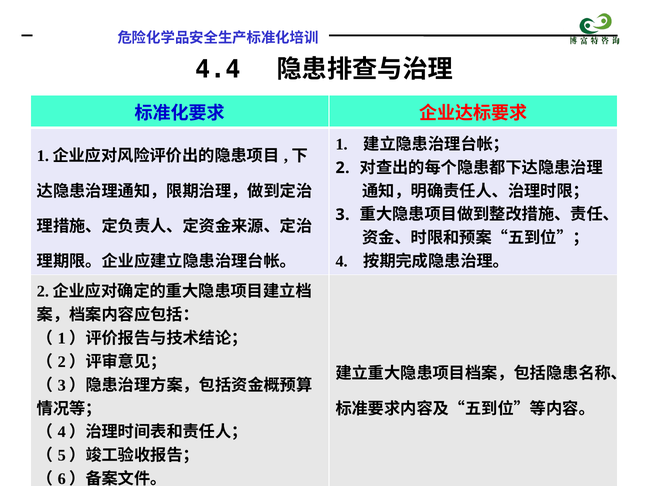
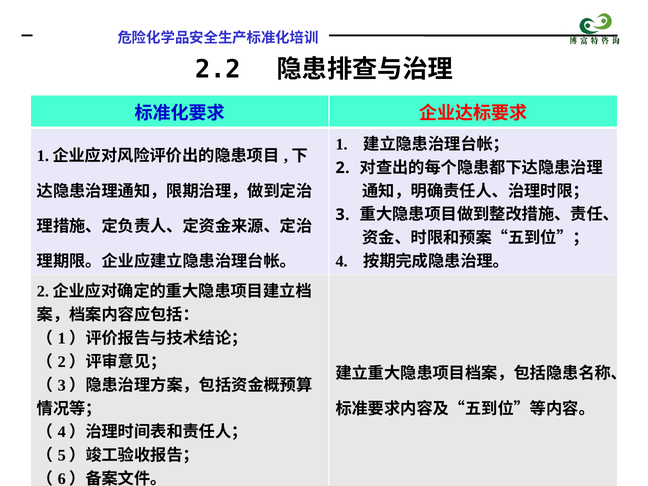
4.4: 4.4 -> 2.2
